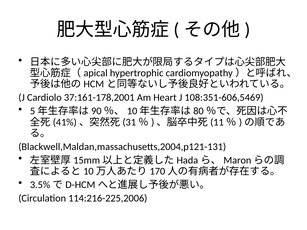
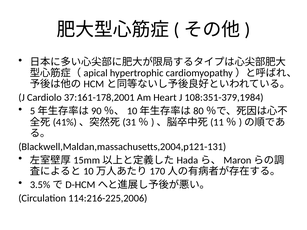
108:351-606,5469: 108:351-606,5469 -> 108:351-379,1984
